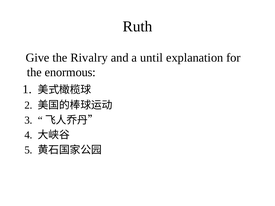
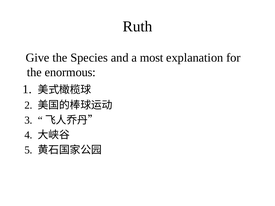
Rivalry: Rivalry -> Species
until: until -> most
